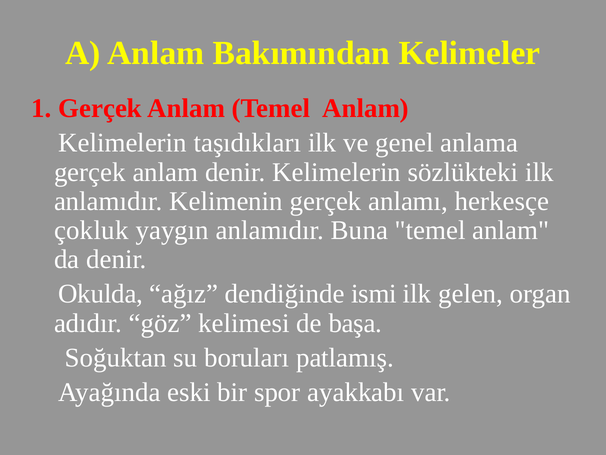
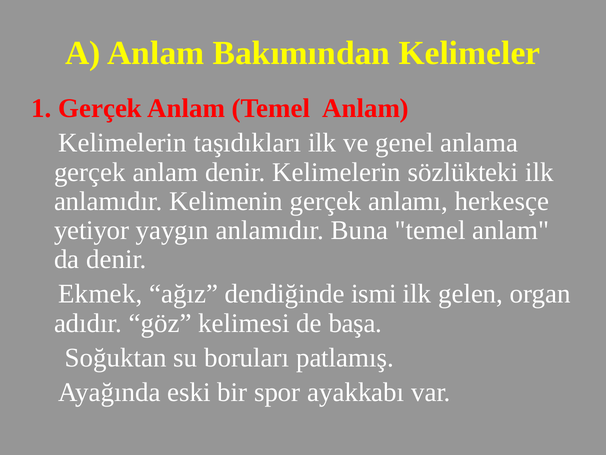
çokluk: çokluk -> yetiyor
Okulda: Okulda -> Ekmek
